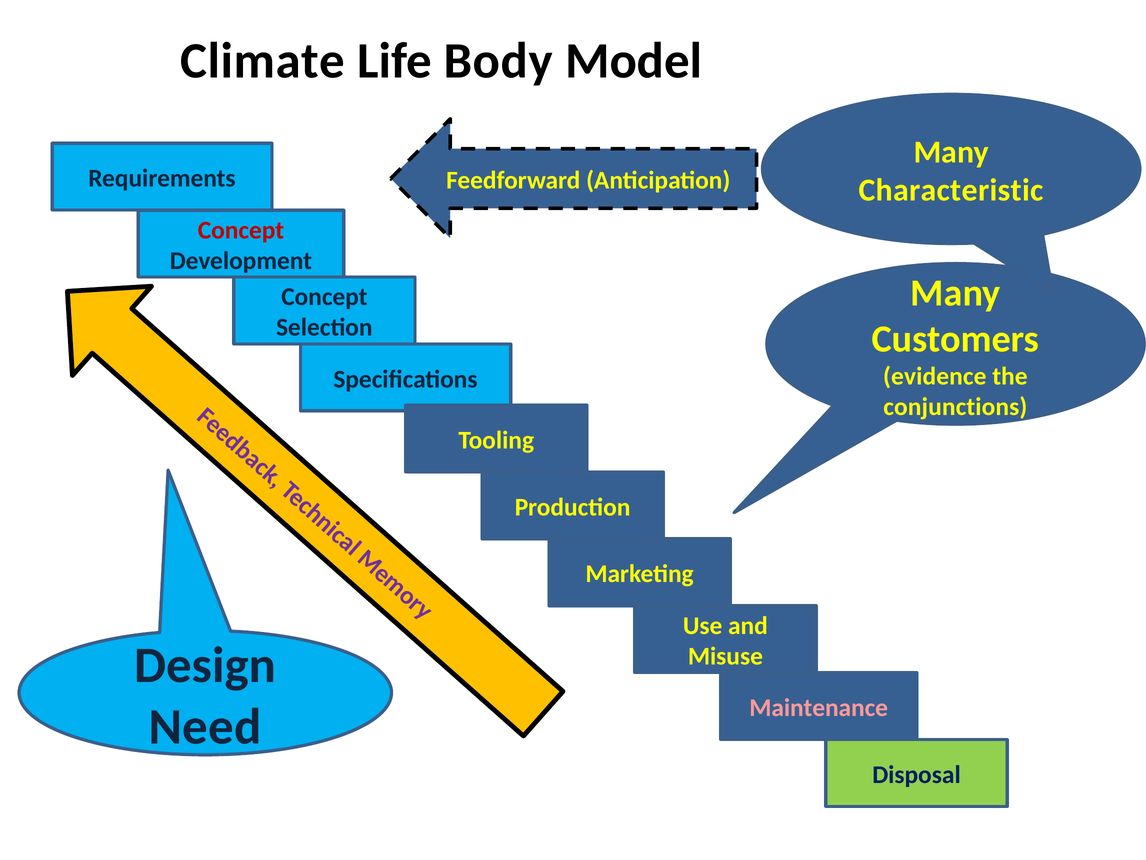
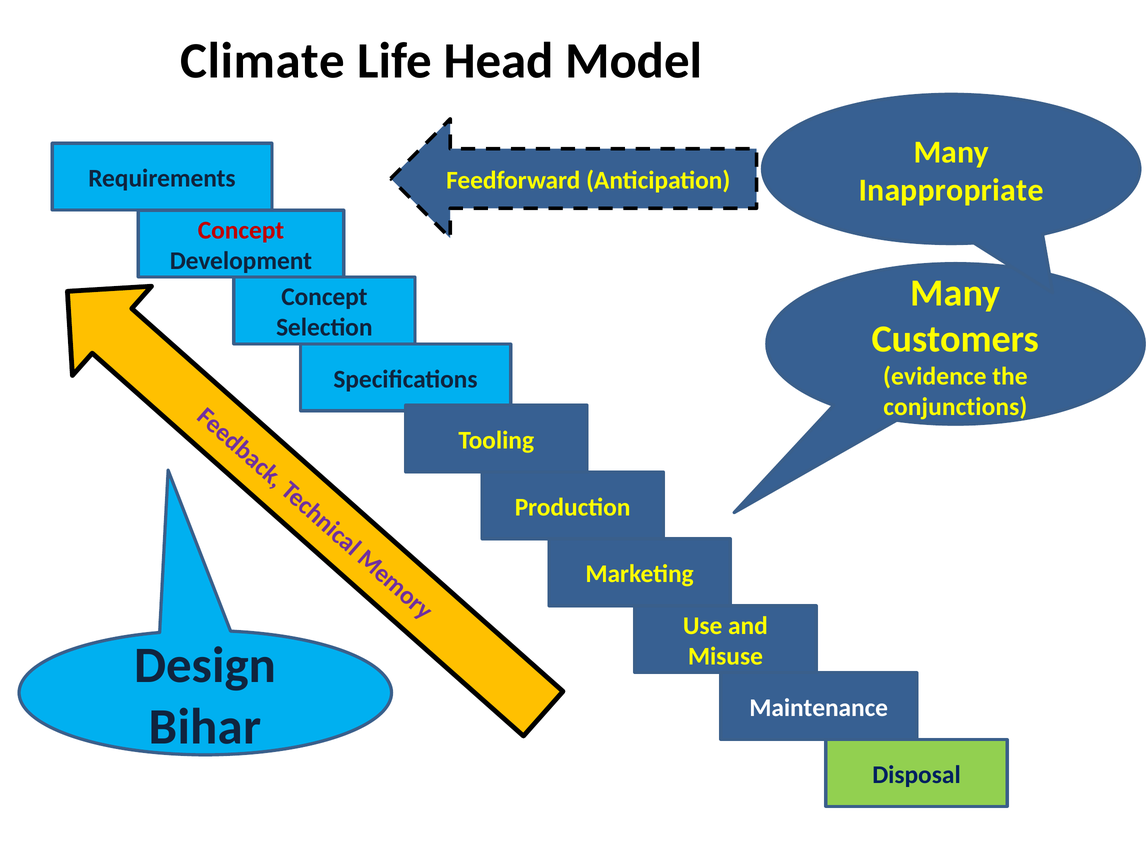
Body: Body -> Head
Characteristic: Characteristic -> Inappropriate
Maintenance colour: pink -> white
Need: Need -> Bihar
